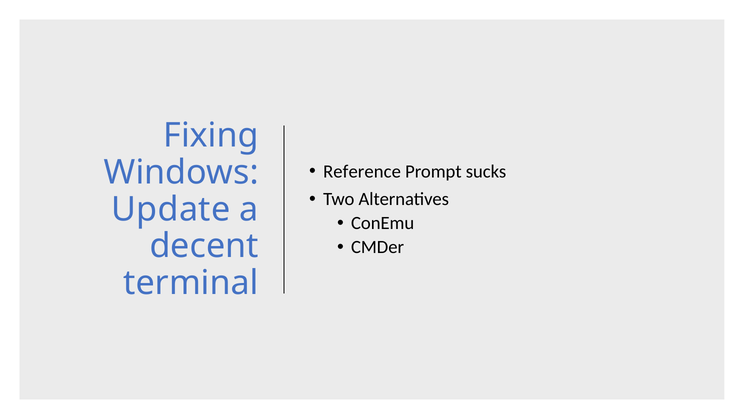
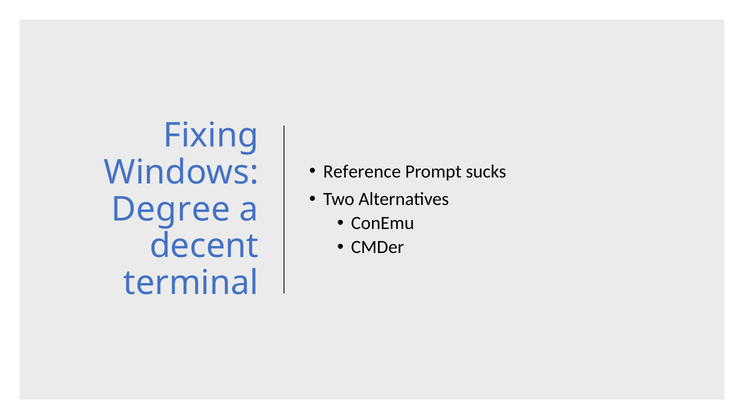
Update: Update -> Degree
